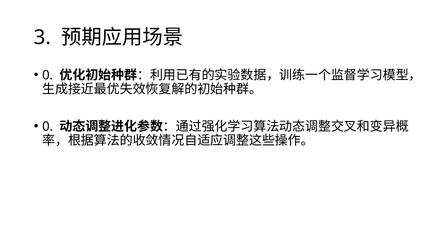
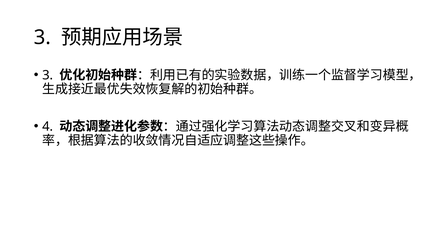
0 at (48, 75): 0 -> 3
0 at (48, 126): 0 -> 4
